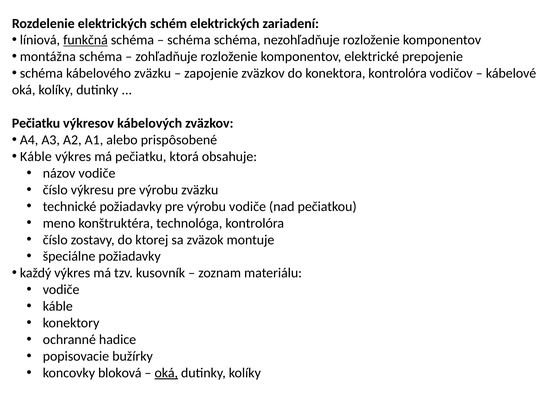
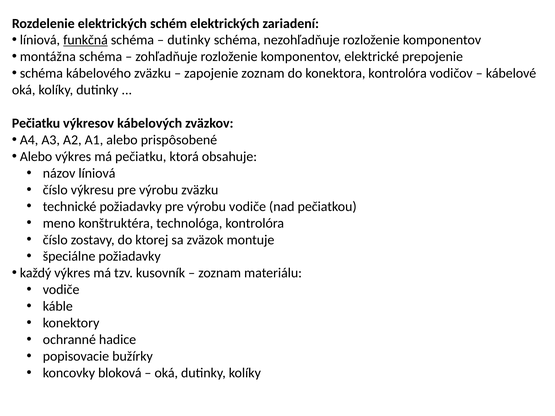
schéma at (189, 40): schéma -> dutinky
zapojenie zväzkov: zväzkov -> zoznam
Káble at (36, 157): Káble -> Alebo
názov vodiče: vodiče -> líniová
oká at (166, 373) underline: present -> none
